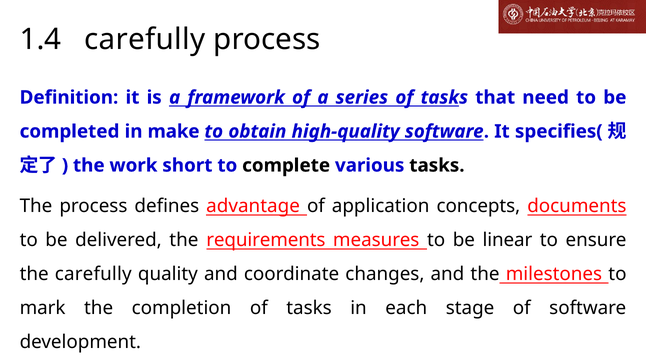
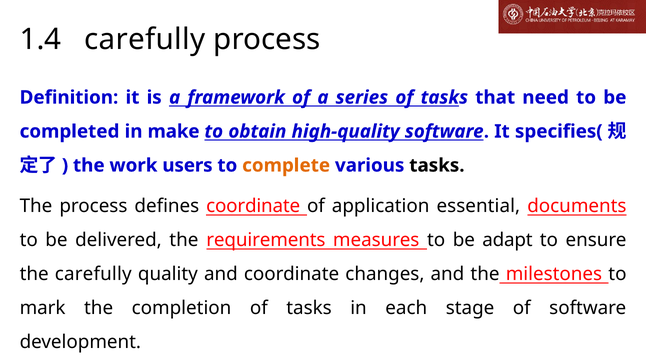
short: short -> users
complete colour: black -> orange
defines advantage: advantage -> coordinate
concepts: concepts -> essential
linear: linear -> adapt
